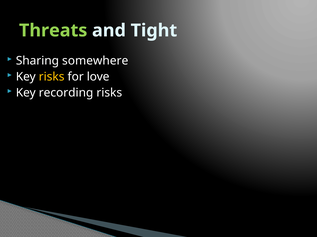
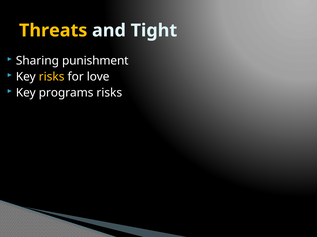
Threats colour: light green -> yellow
somewhere: somewhere -> punishment
recording: recording -> programs
